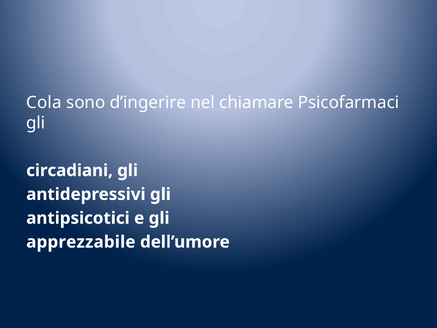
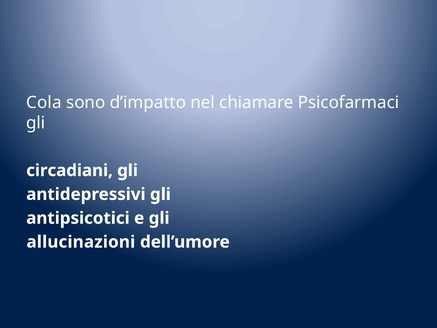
d’ingerire: d’ingerire -> d’impatto
apprezzabile: apprezzabile -> allucinazioni
